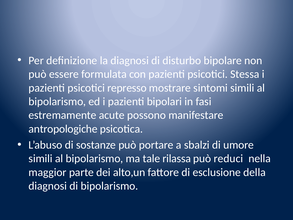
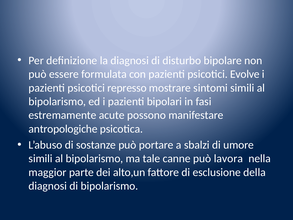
Stessa: Stessa -> Evolve
rilassa: rilassa -> canne
reduci: reduci -> lavora
